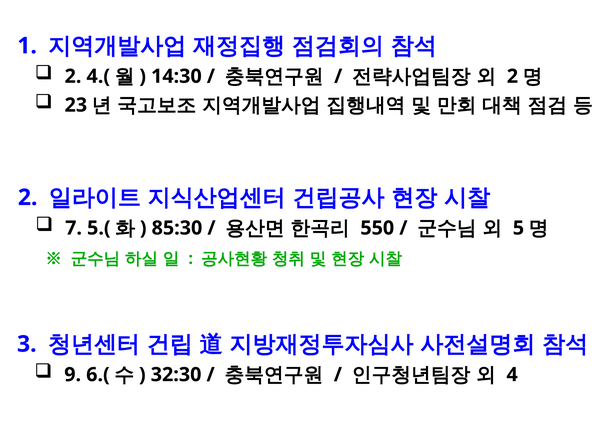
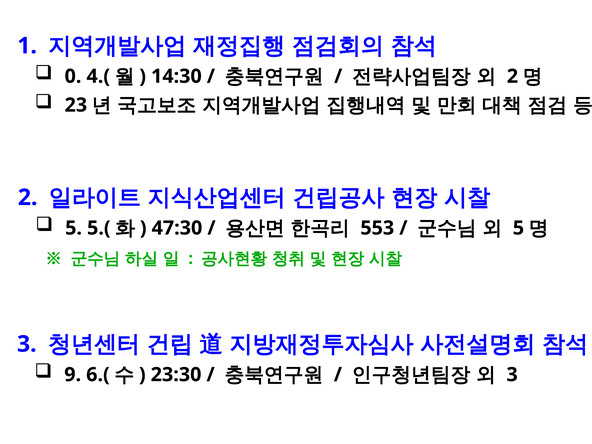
2 at (73, 76): 2 -> 0
7 at (74, 228): 7 -> 5
85:30: 85:30 -> 47:30
550: 550 -> 553
32:30: 32:30 -> 23:30
4 at (512, 375): 4 -> 3
